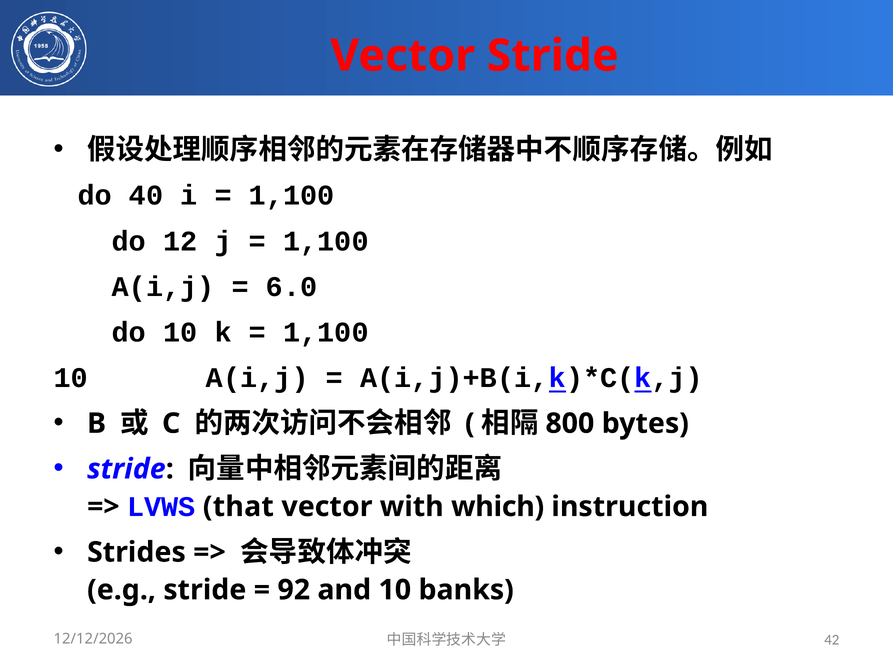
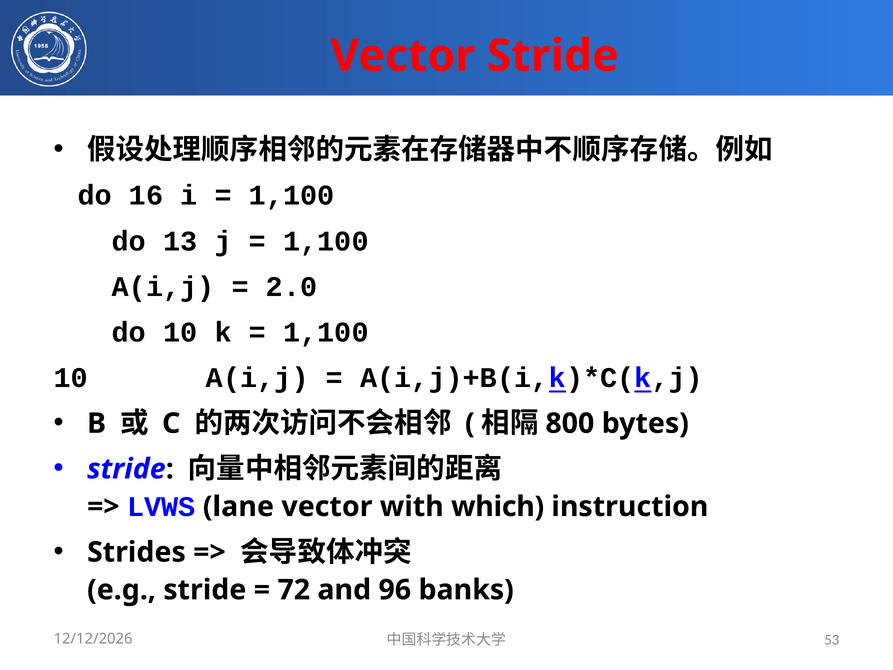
40: 40 -> 16
12: 12 -> 13
6.0: 6.0 -> 2.0
that: that -> lane
92: 92 -> 72
and 10: 10 -> 96
42: 42 -> 53
